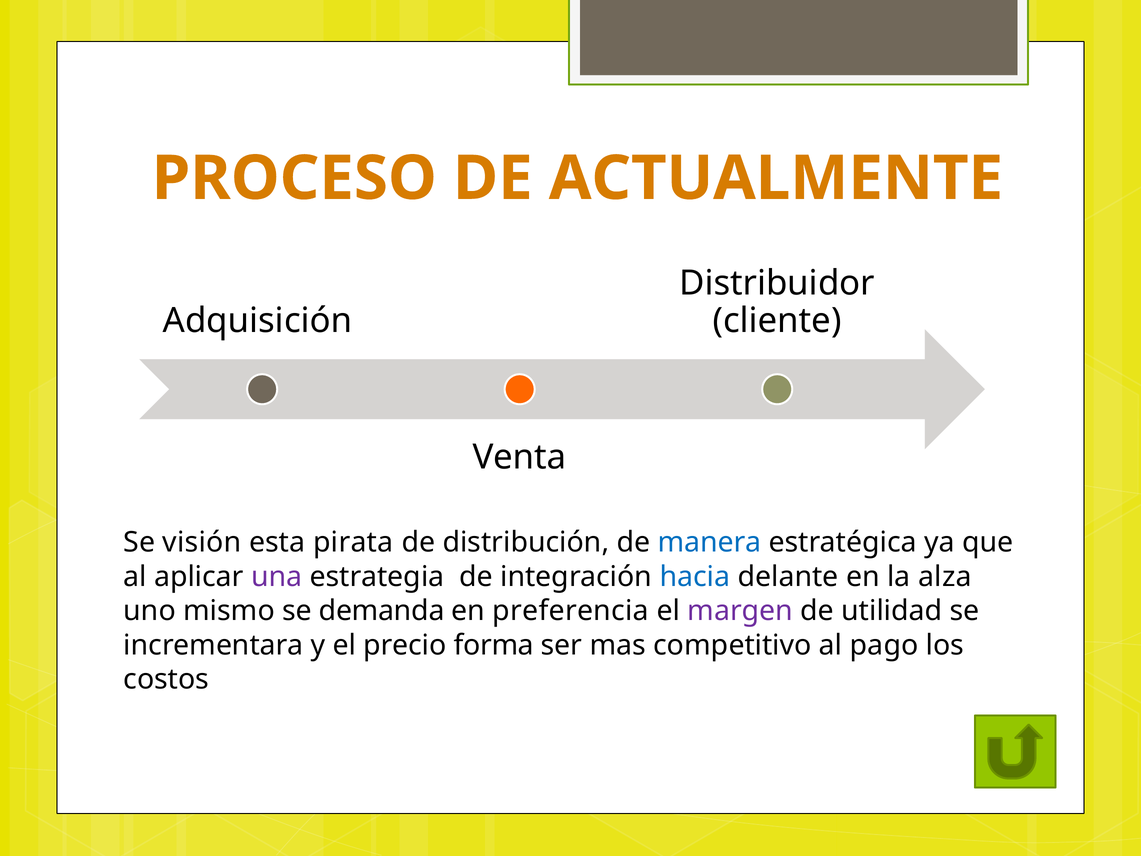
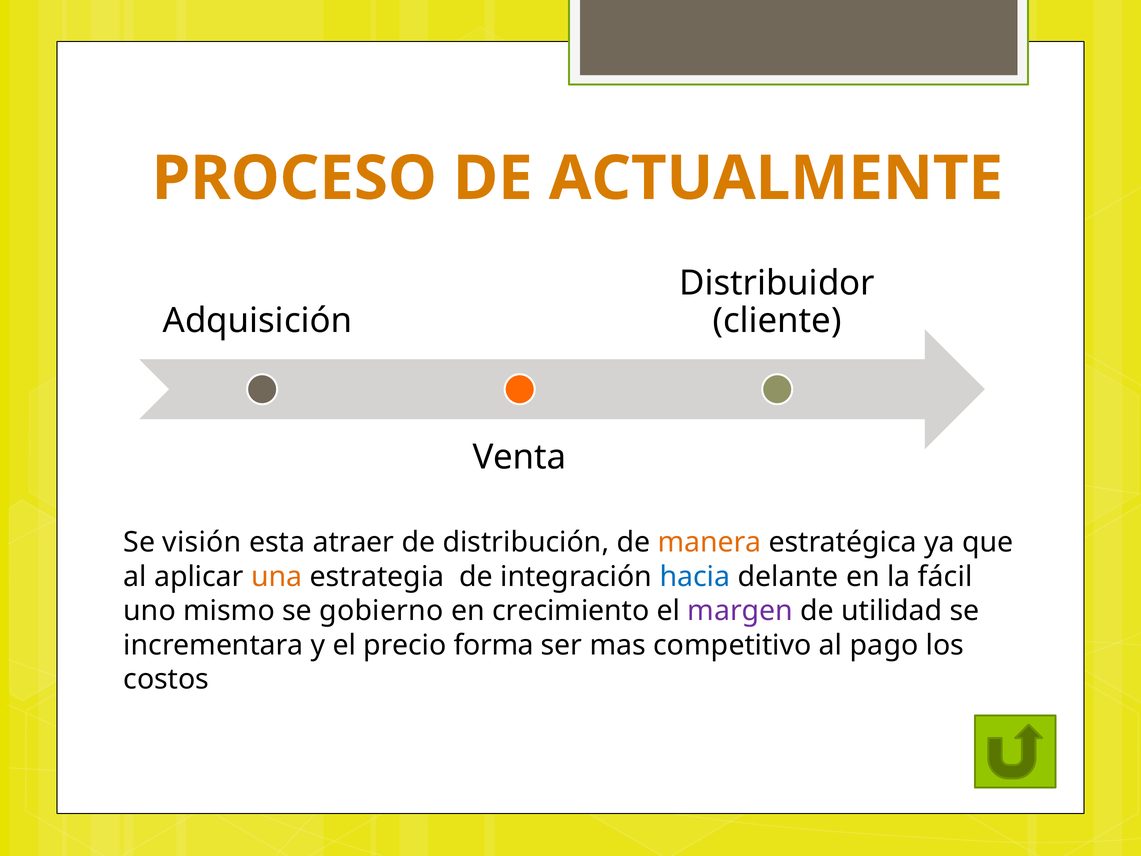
pirata: pirata -> atraer
manera colour: blue -> orange
una colour: purple -> orange
alza: alza -> fácil
demanda: demanda -> gobierno
preferencia: preferencia -> crecimiento
